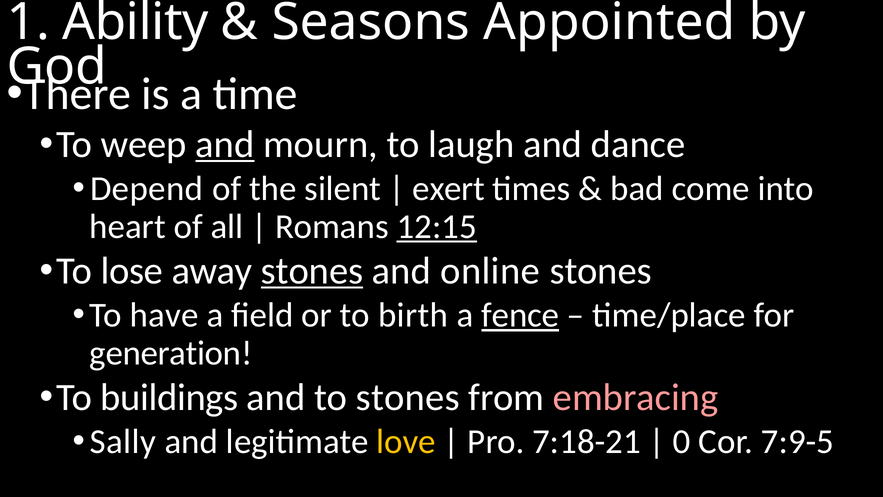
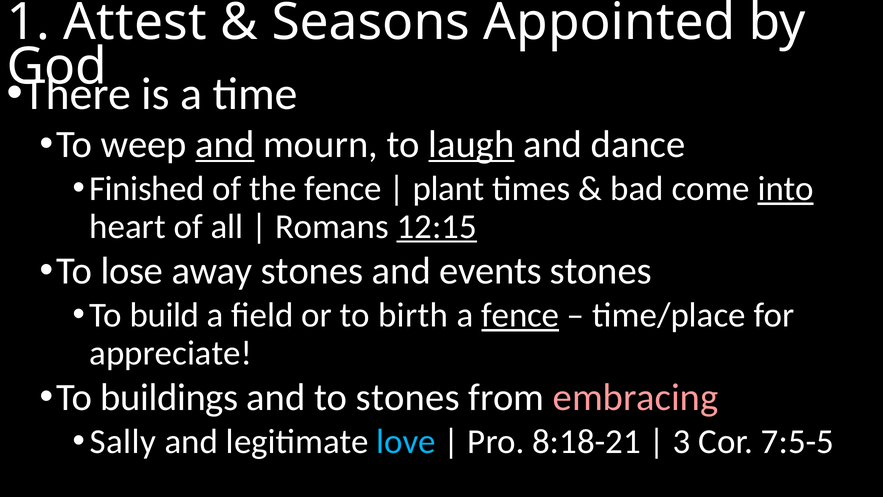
Ability: Ability -> Attest
laugh underline: none -> present
Depend: Depend -> Finished
the silent: silent -> fence
exert: exert -> plant
into underline: none -> present
stones at (312, 271) underline: present -> none
online: online -> events
have: have -> build
generation: generation -> appreciate
love colour: yellow -> light blue
7:18-21: 7:18-21 -> 8:18-21
0: 0 -> 3
7:9-5: 7:9-5 -> 7:5-5
